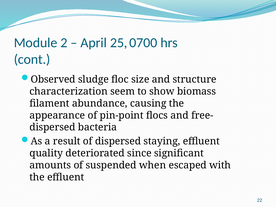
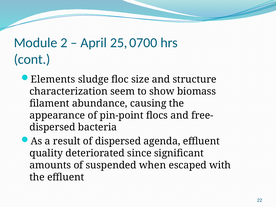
Observed: Observed -> Elements
staying: staying -> agenda
